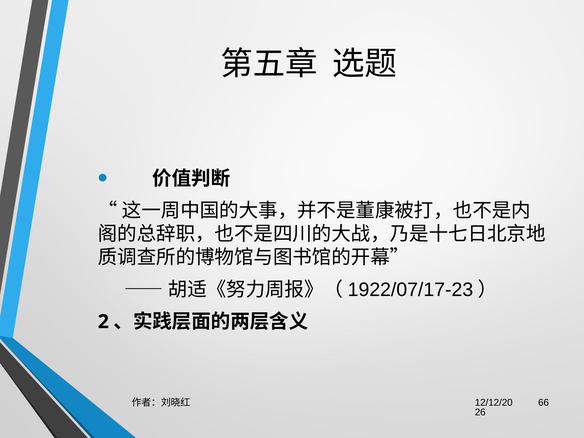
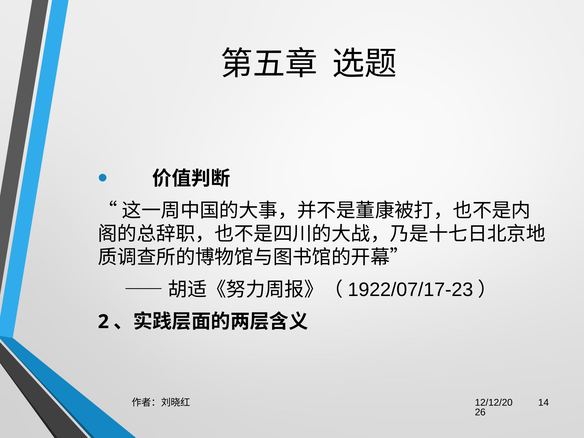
66: 66 -> 14
